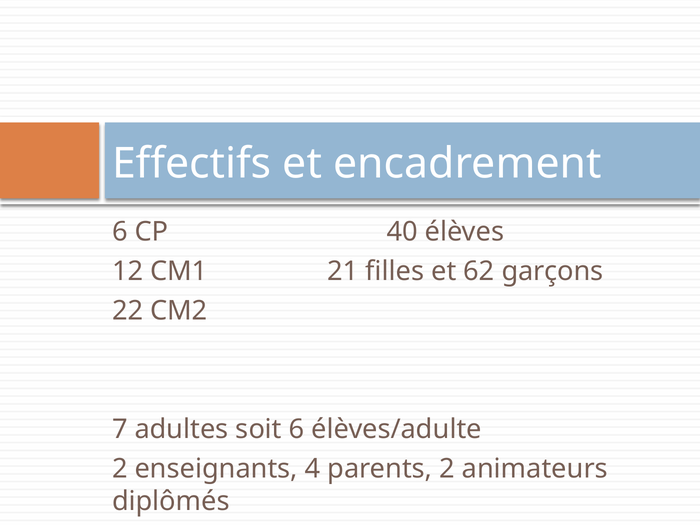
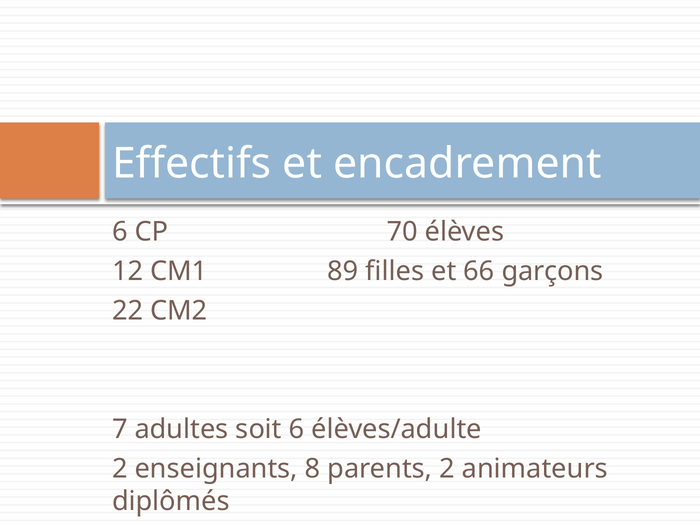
40: 40 -> 70
21: 21 -> 89
62: 62 -> 66
4: 4 -> 8
